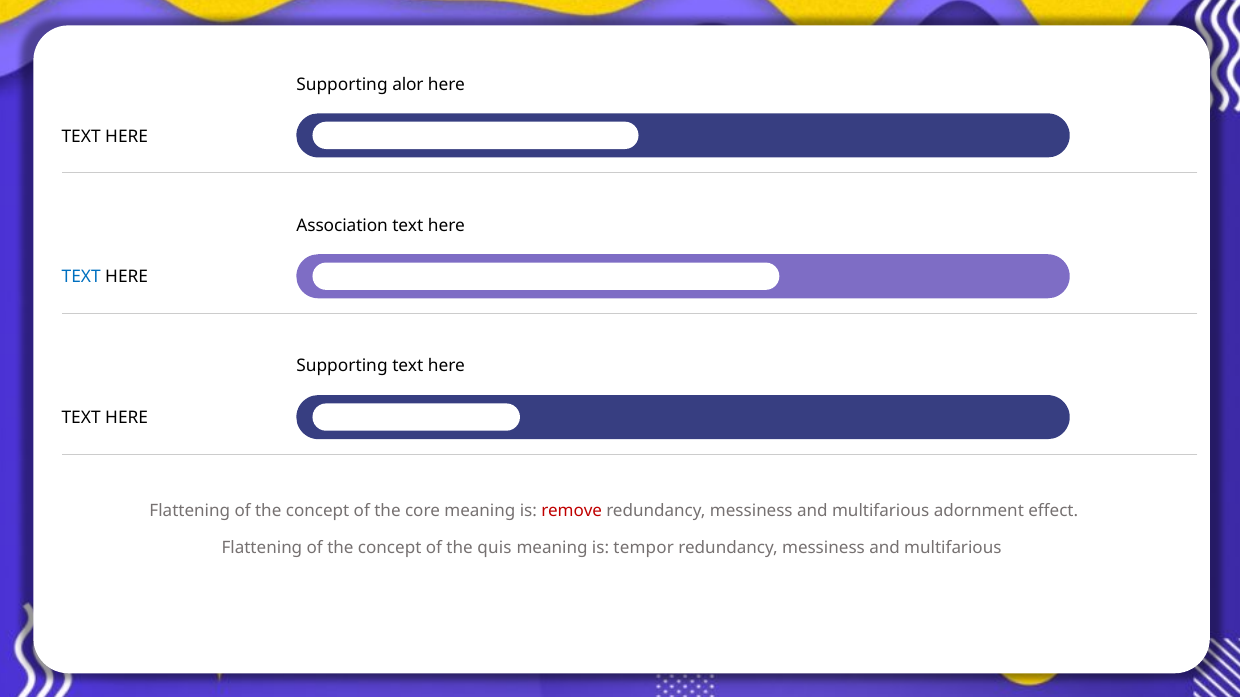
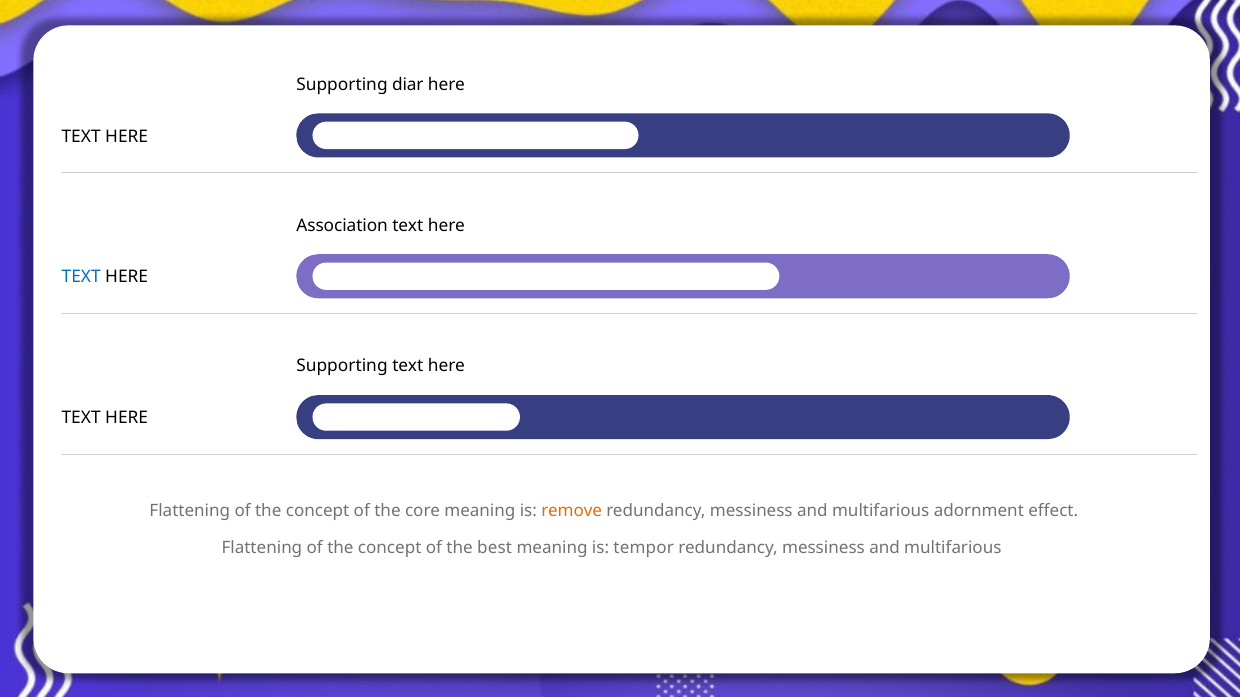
alor: alor -> diar
remove colour: red -> orange
quis: quis -> best
